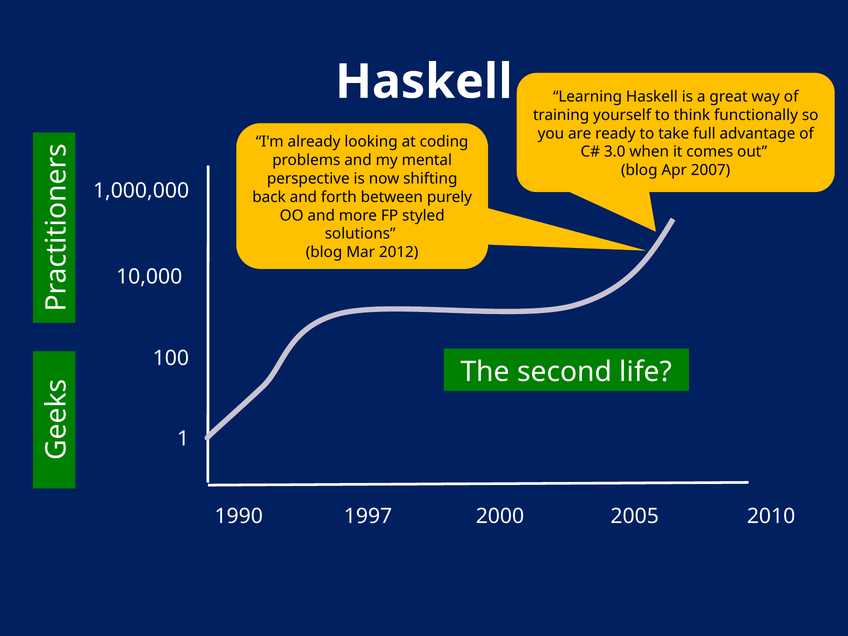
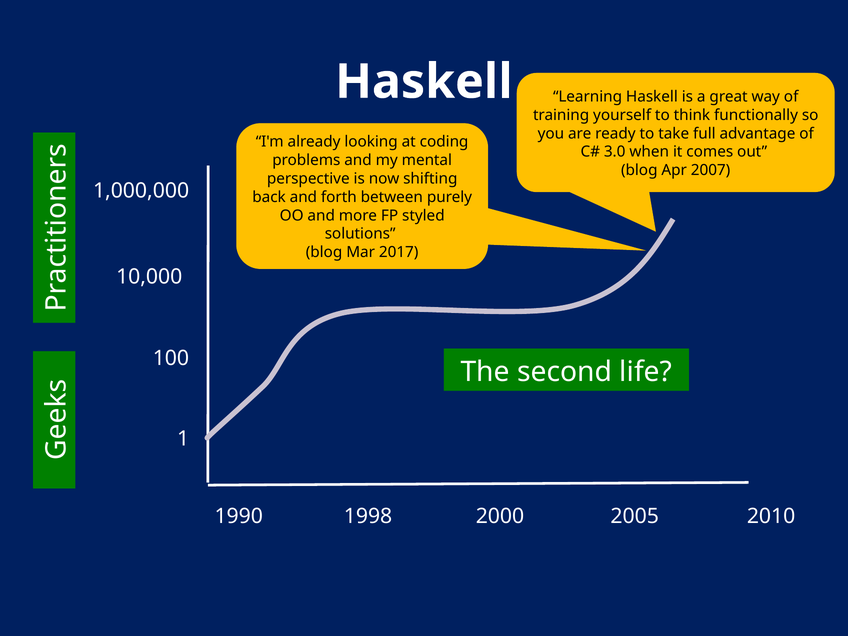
2012: 2012 -> 2017
1997: 1997 -> 1998
